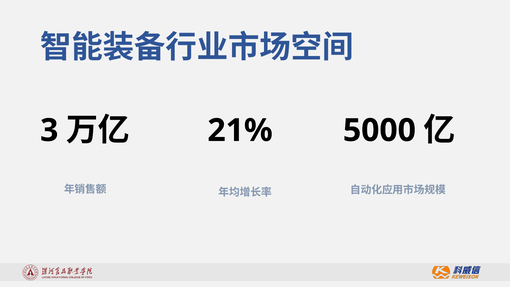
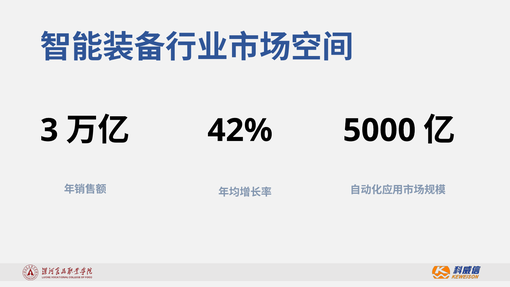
21%: 21% -> 42%
